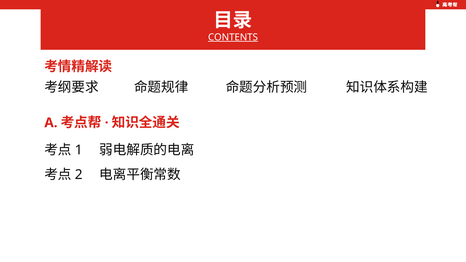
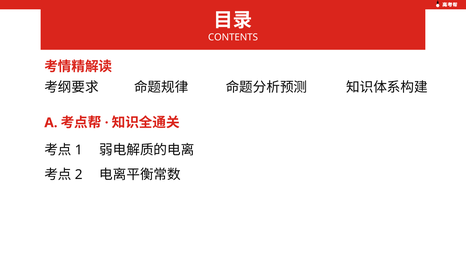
CONTENTS underline: present -> none
